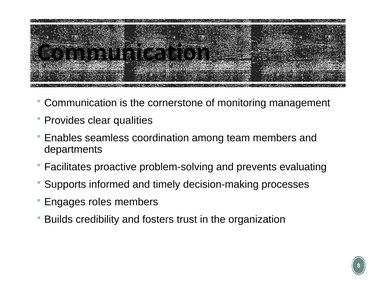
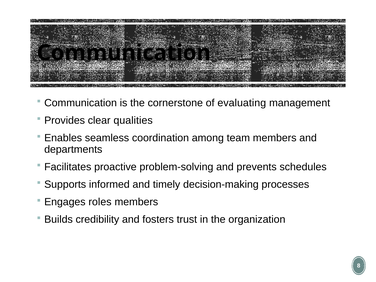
monitoring: monitoring -> evaluating
evaluating: evaluating -> schedules
